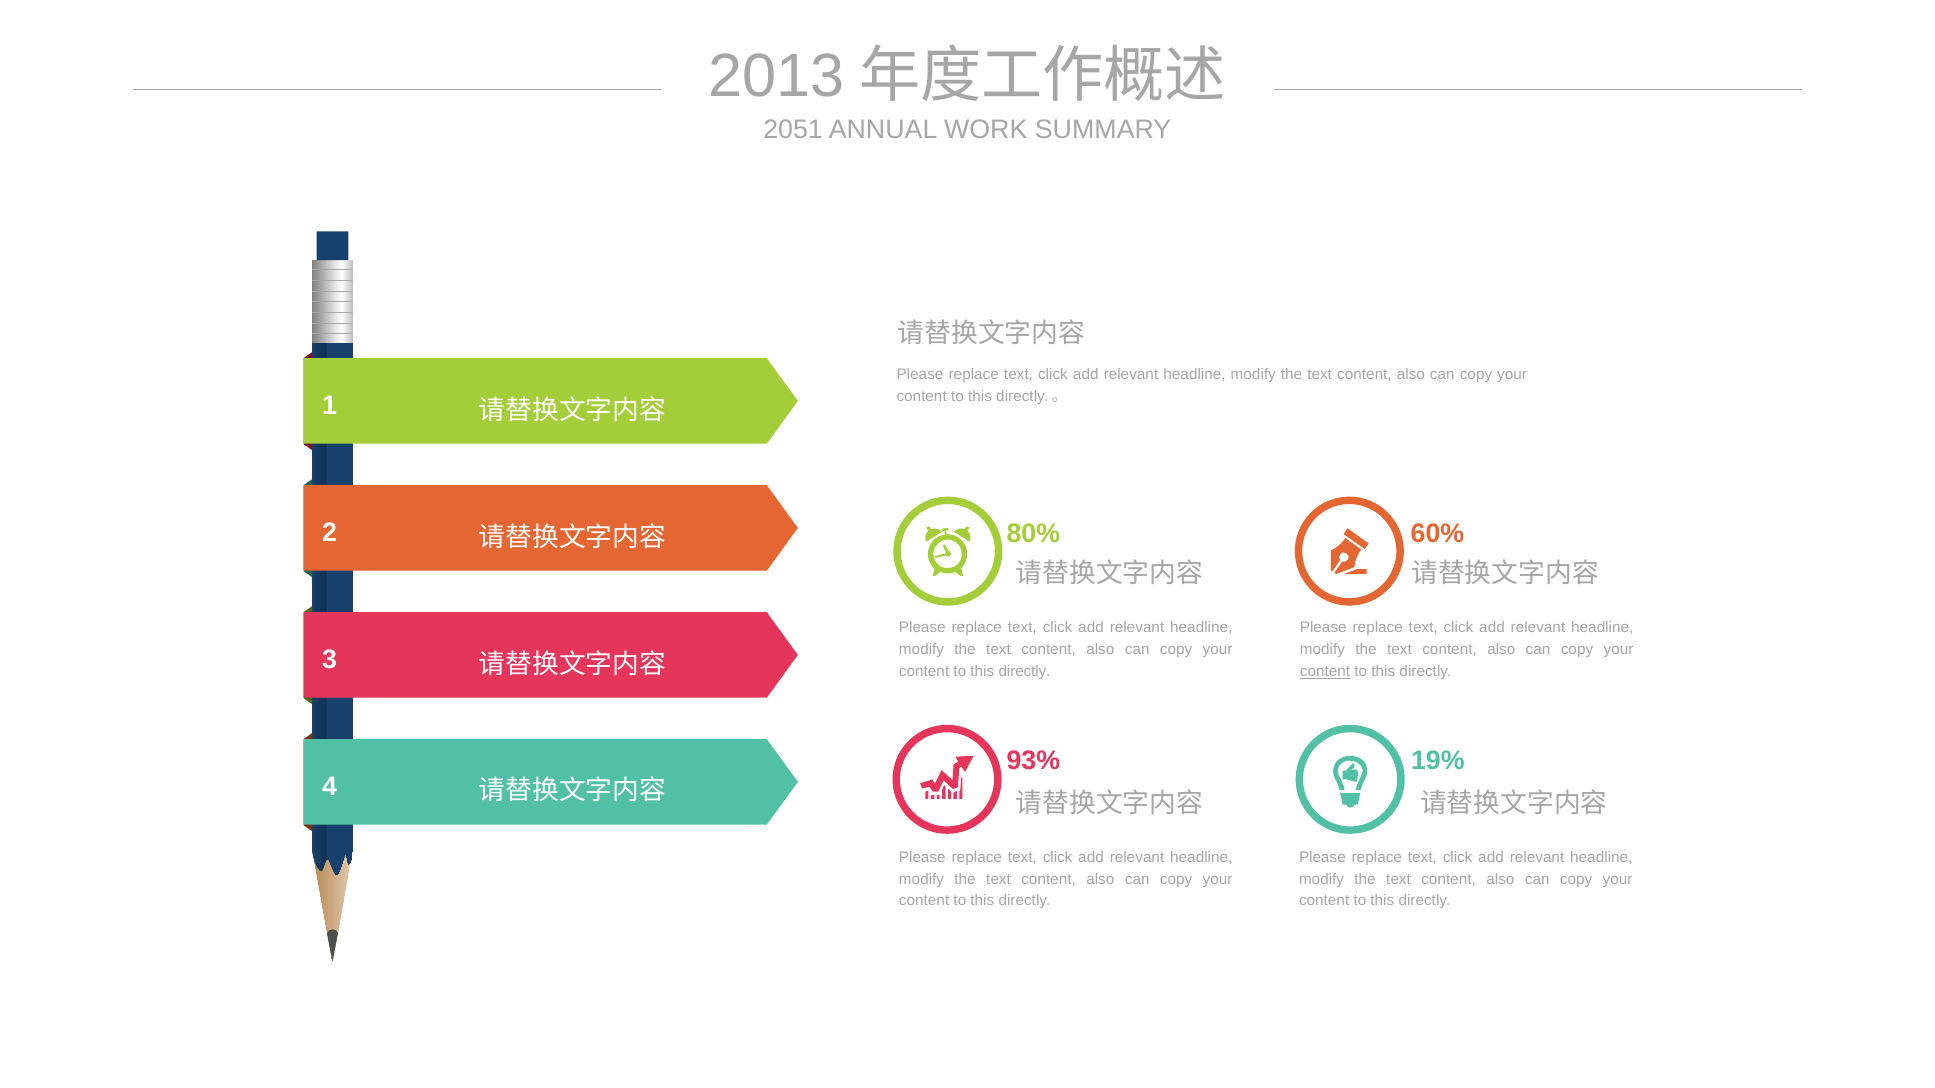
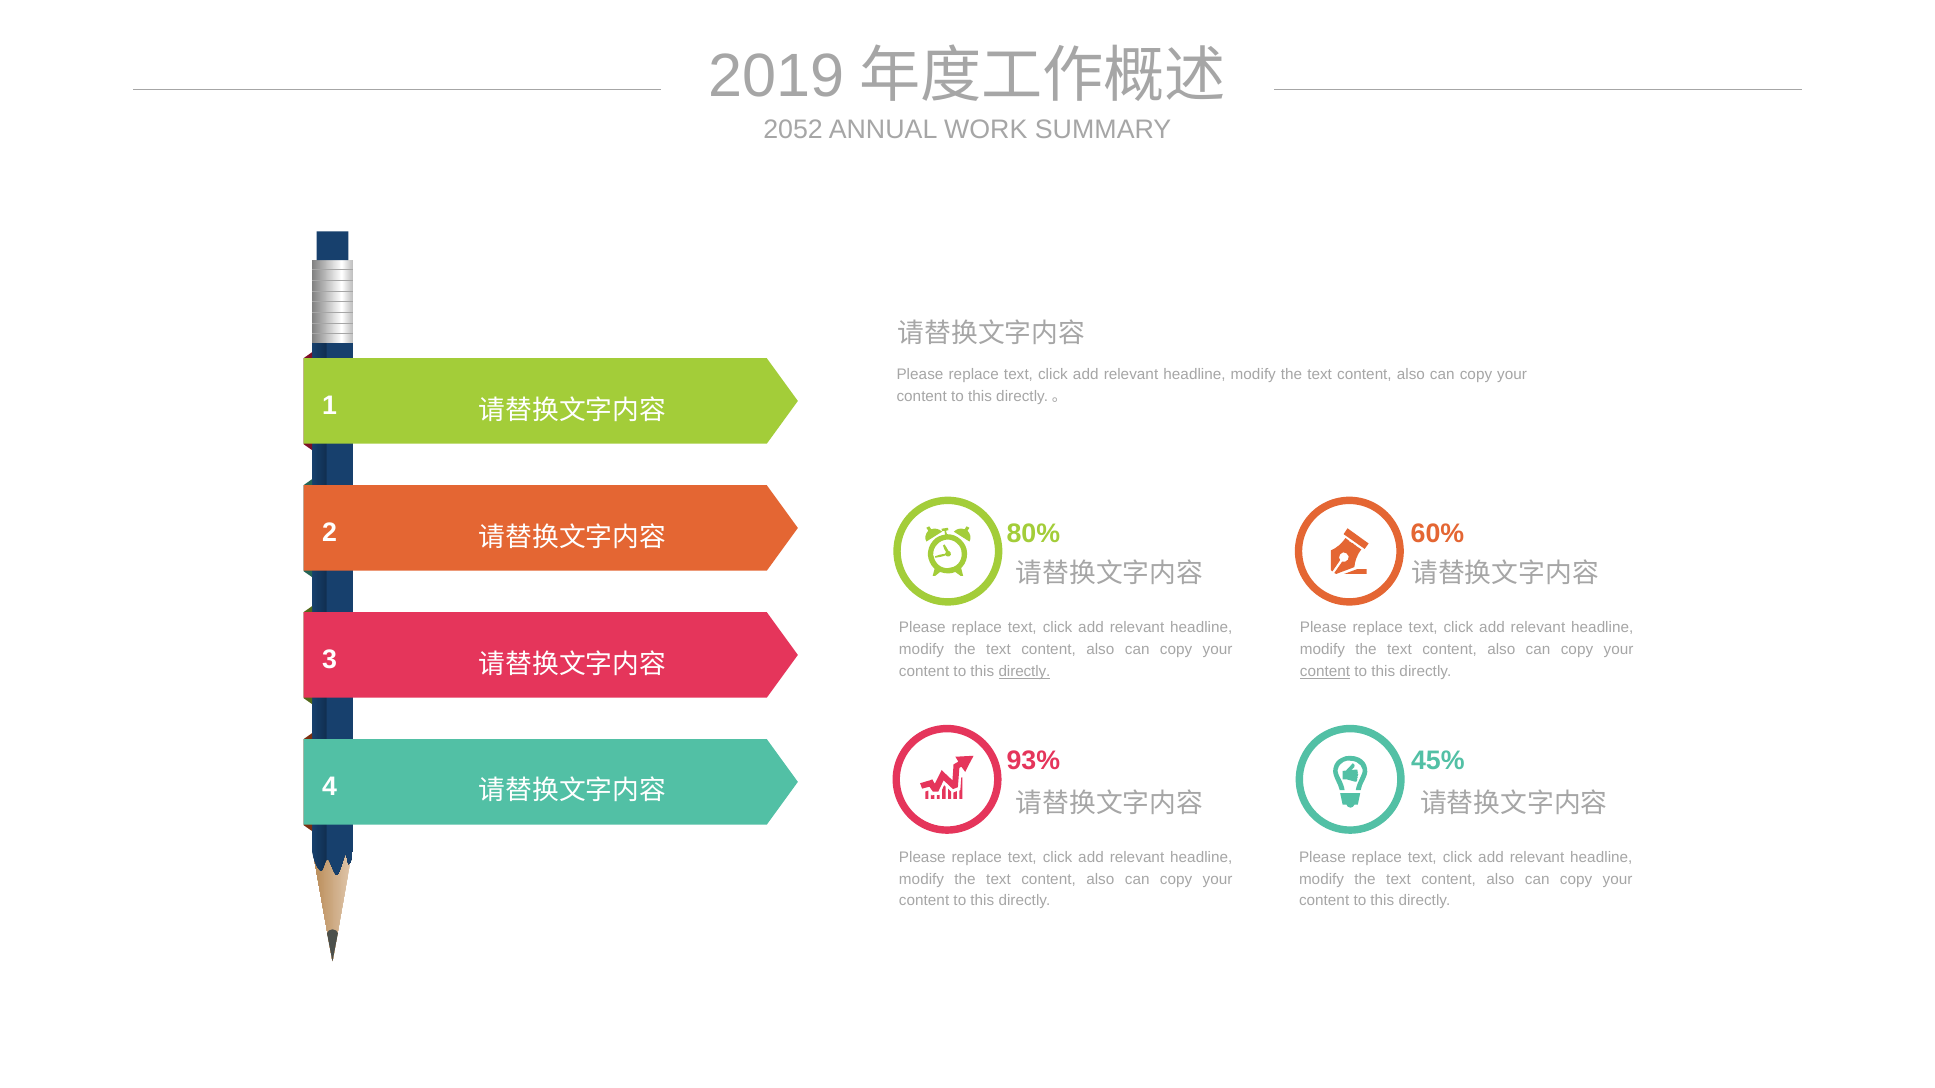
2013: 2013 -> 2019
2051: 2051 -> 2052
directly at (1024, 672) underline: none -> present
19%: 19% -> 45%
